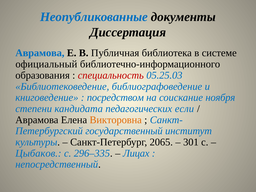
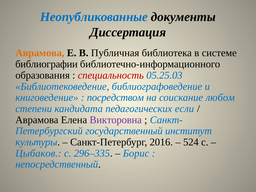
Аврамова at (40, 53) colour: blue -> orange
официальный: официальный -> библиографии
ноября: ноября -> любом
Викторовна colour: orange -> purple
2065: 2065 -> 2016
301: 301 -> 524
Лицах: Лицах -> Борис
